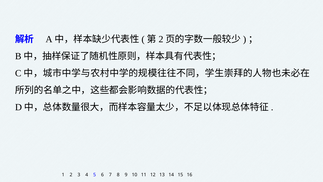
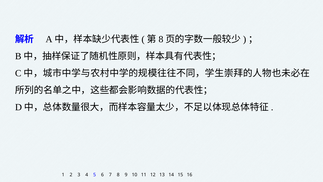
2 at (161, 39): 2 -> 8
